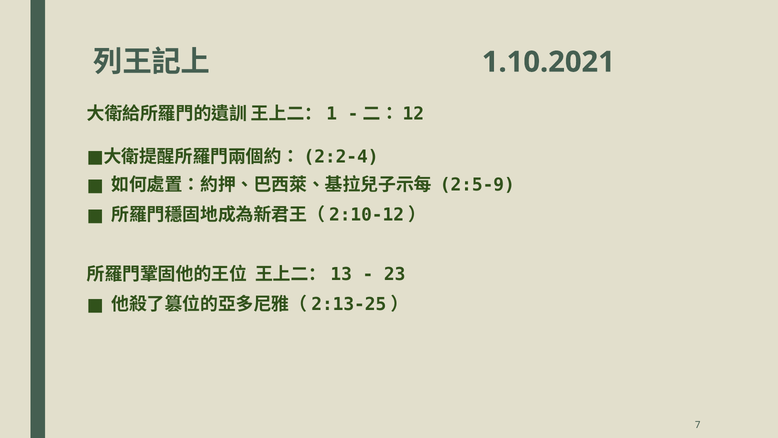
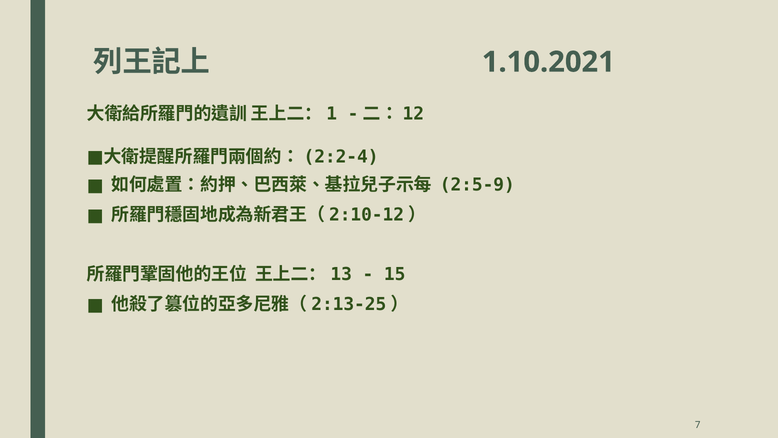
23: 23 -> 15
